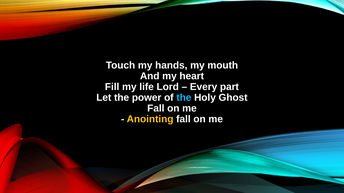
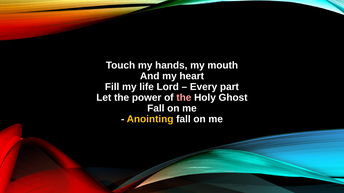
the at (184, 98) colour: light blue -> pink
